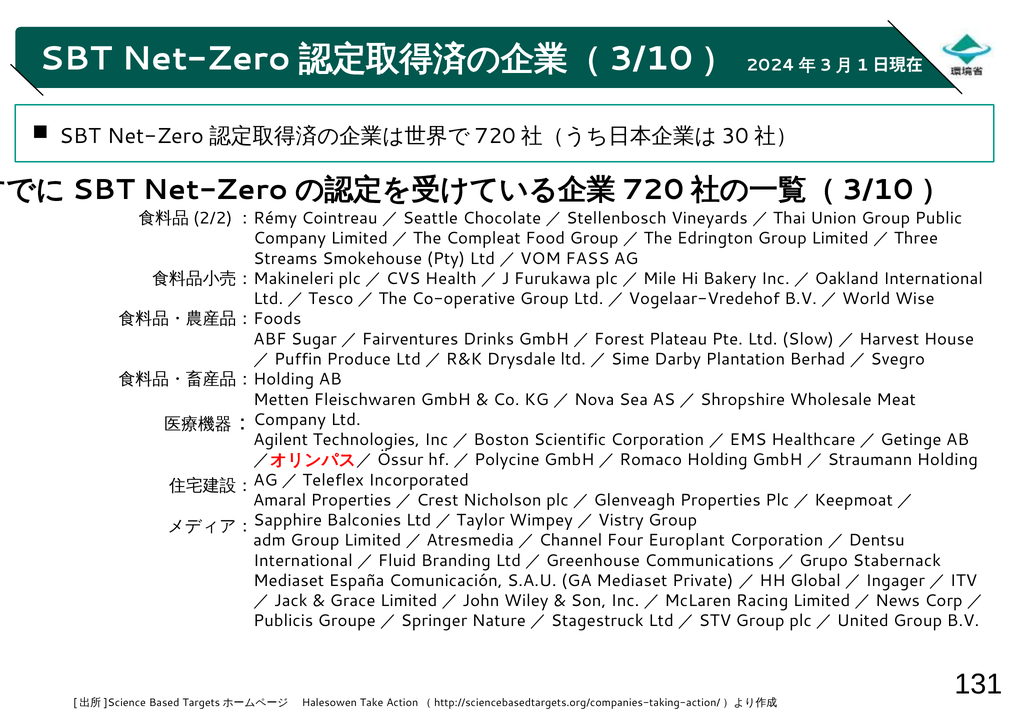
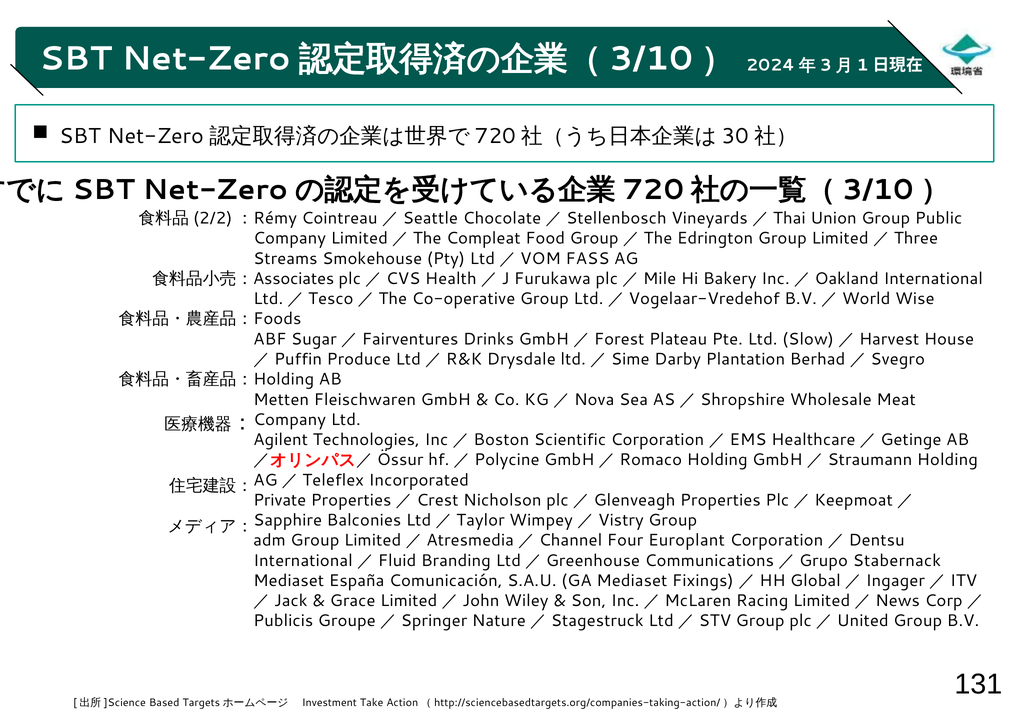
Makineleri: Makineleri -> Associates
Amaral: Amaral -> Private
Private: Private -> Fixings
Halesowen: Halesowen -> Investment
